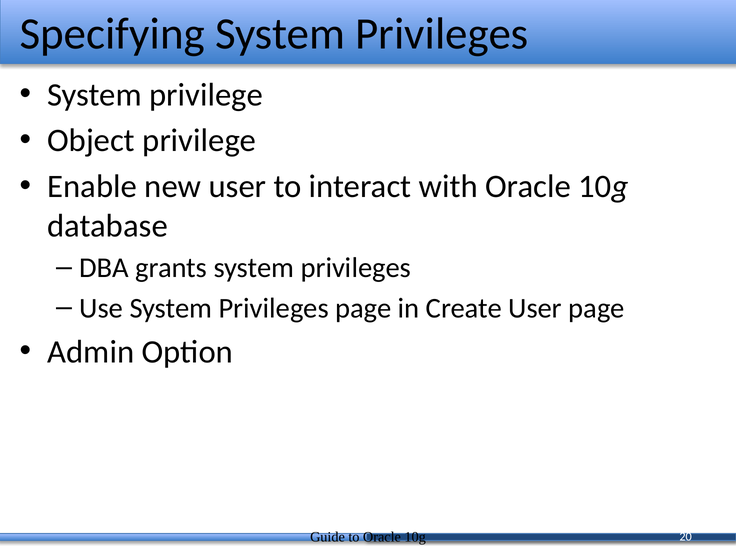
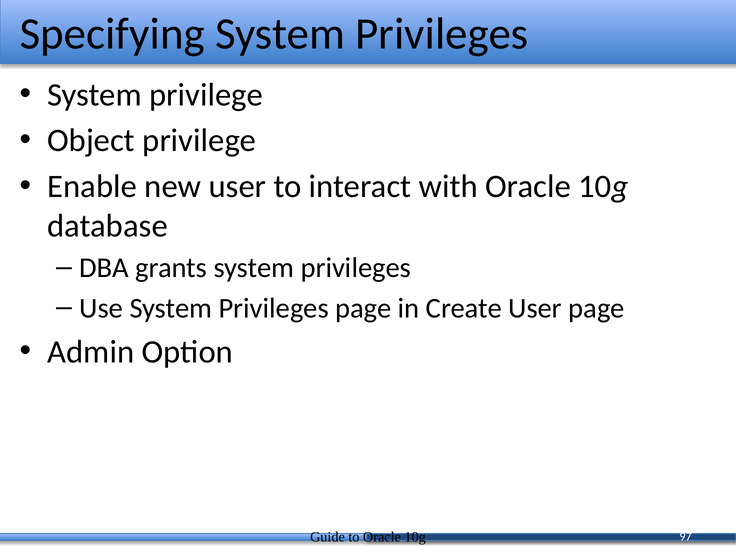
20: 20 -> 97
